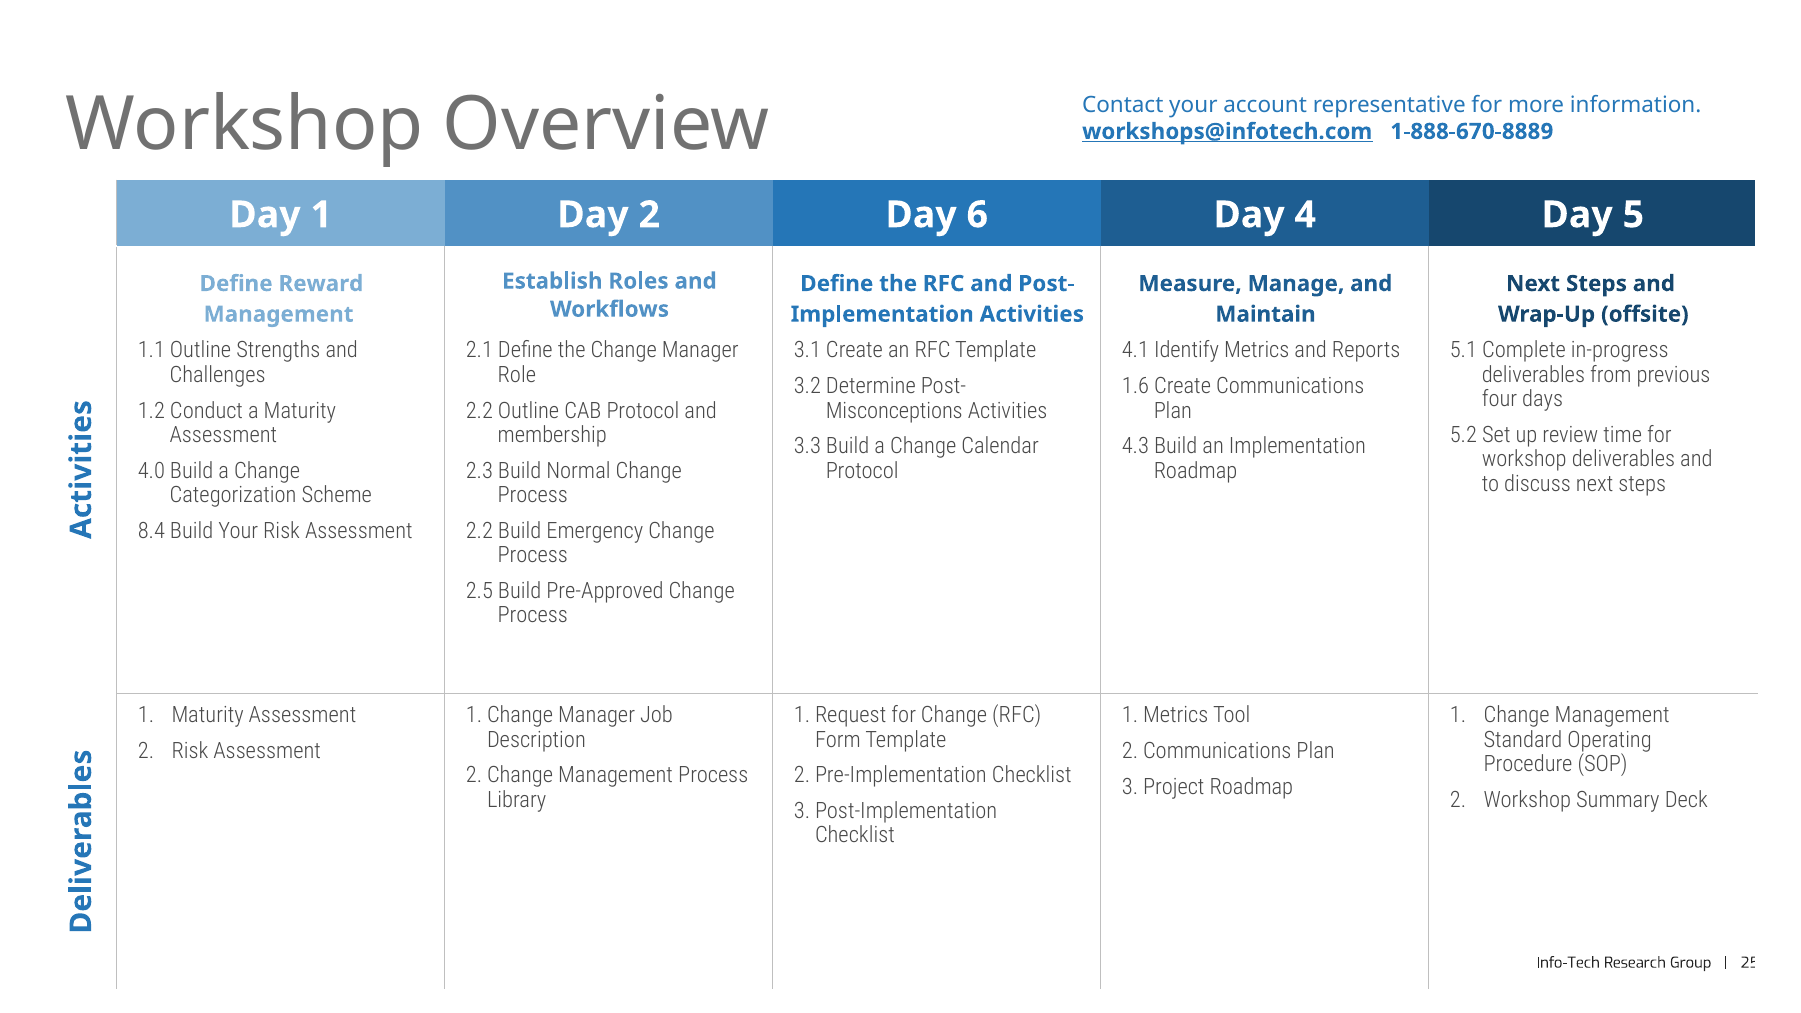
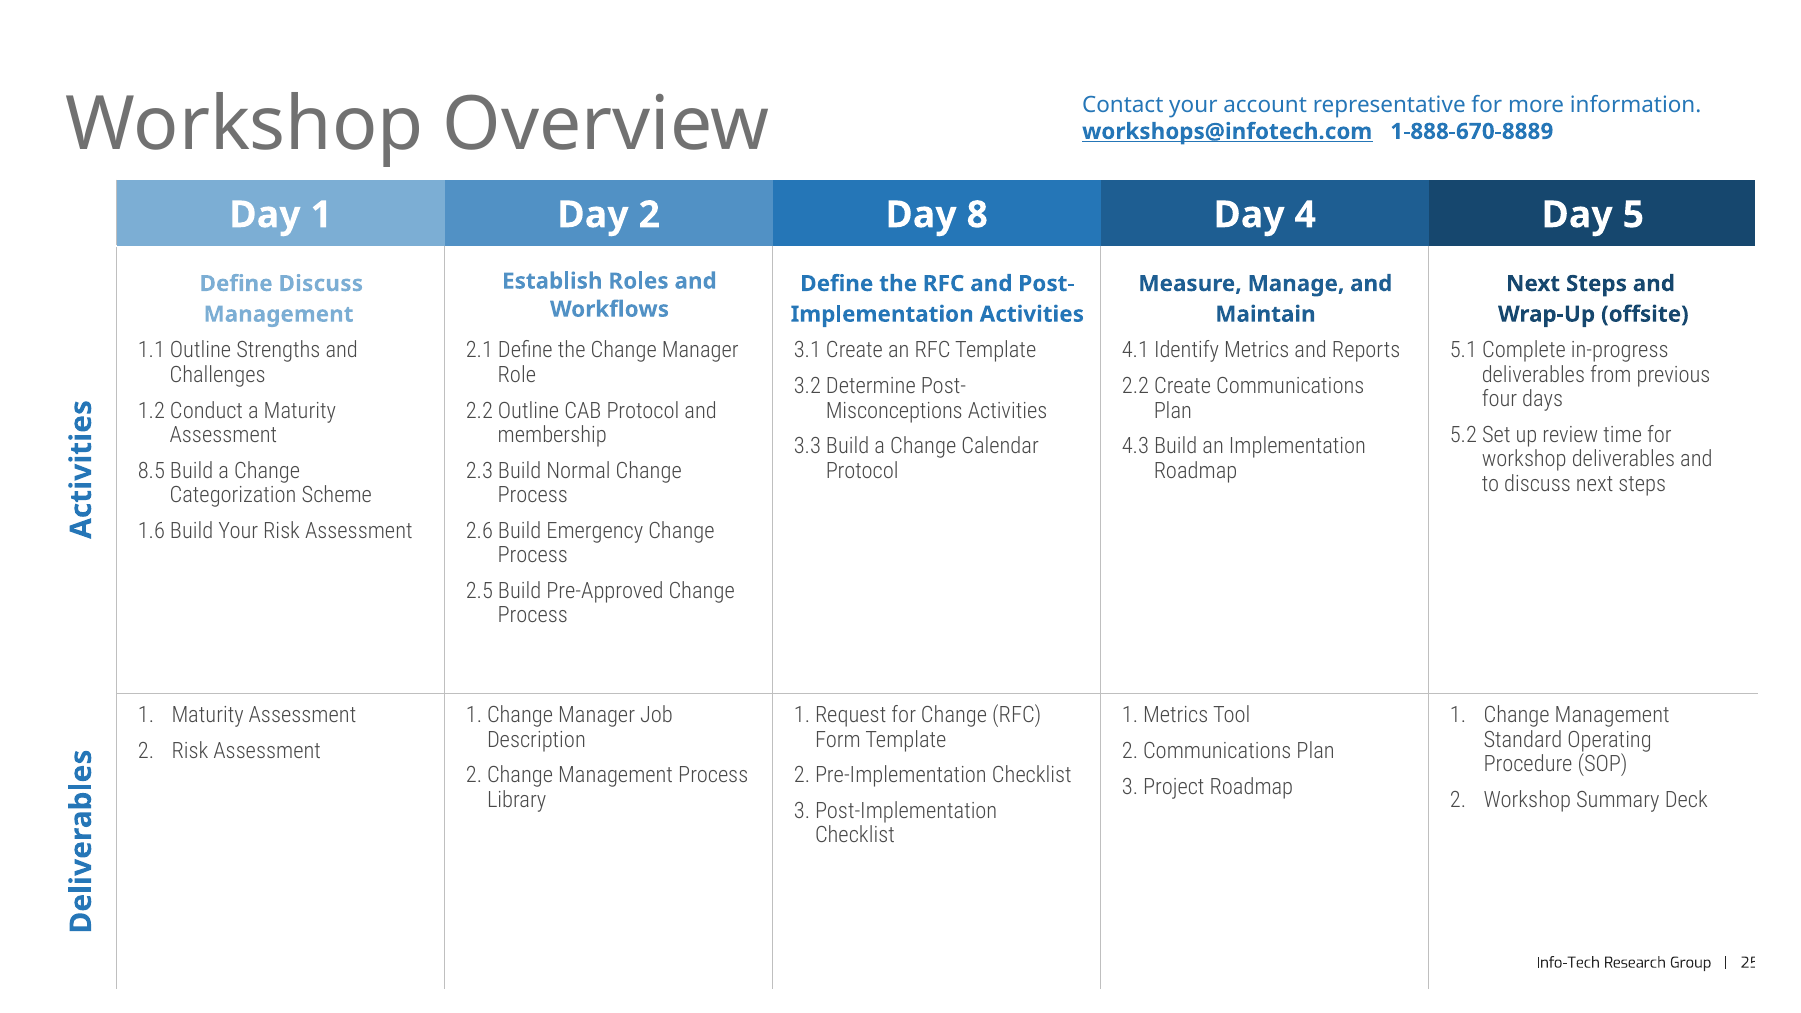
6: 6 -> 8
Define Reward: Reward -> Discuss
1.6 at (1135, 386): 1.6 -> 2.2
4.0: 4.0 -> 8.5
8.4: 8.4 -> 1.6
2.2 at (479, 531): 2.2 -> 2.6
